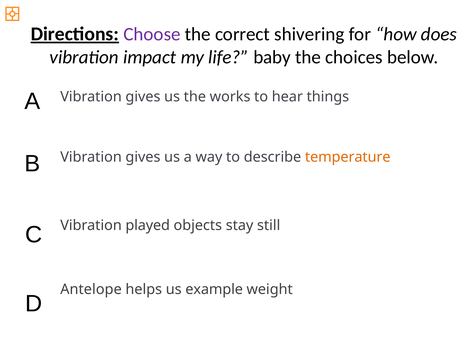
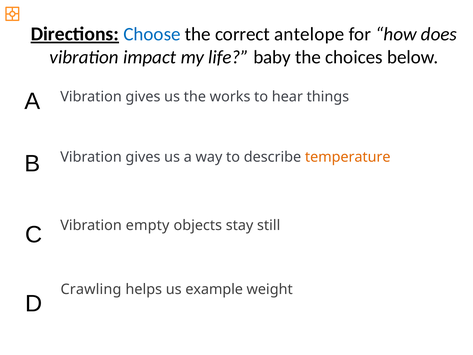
Choose colour: purple -> blue
shivering: shivering -> antelope
played: played -> empty
Antelope: Antelope -> Crawling
